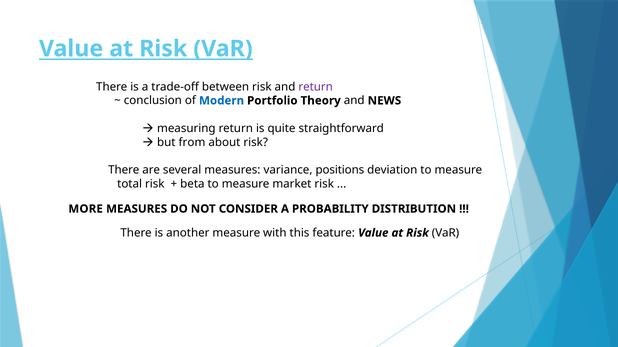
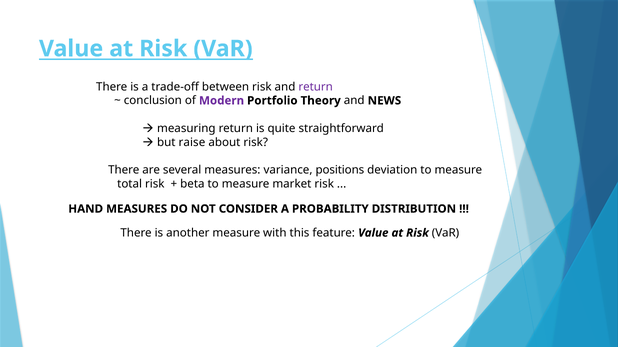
Modern colour: blue -> purple
from: from -> raise
MORE: MORE -> HAND
